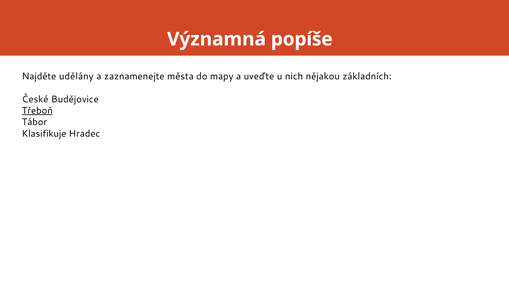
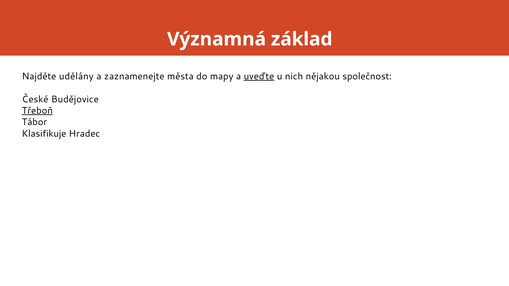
popíše: popíše -> základ
uveďte underline: none -> present
základních: základních -> společnost
